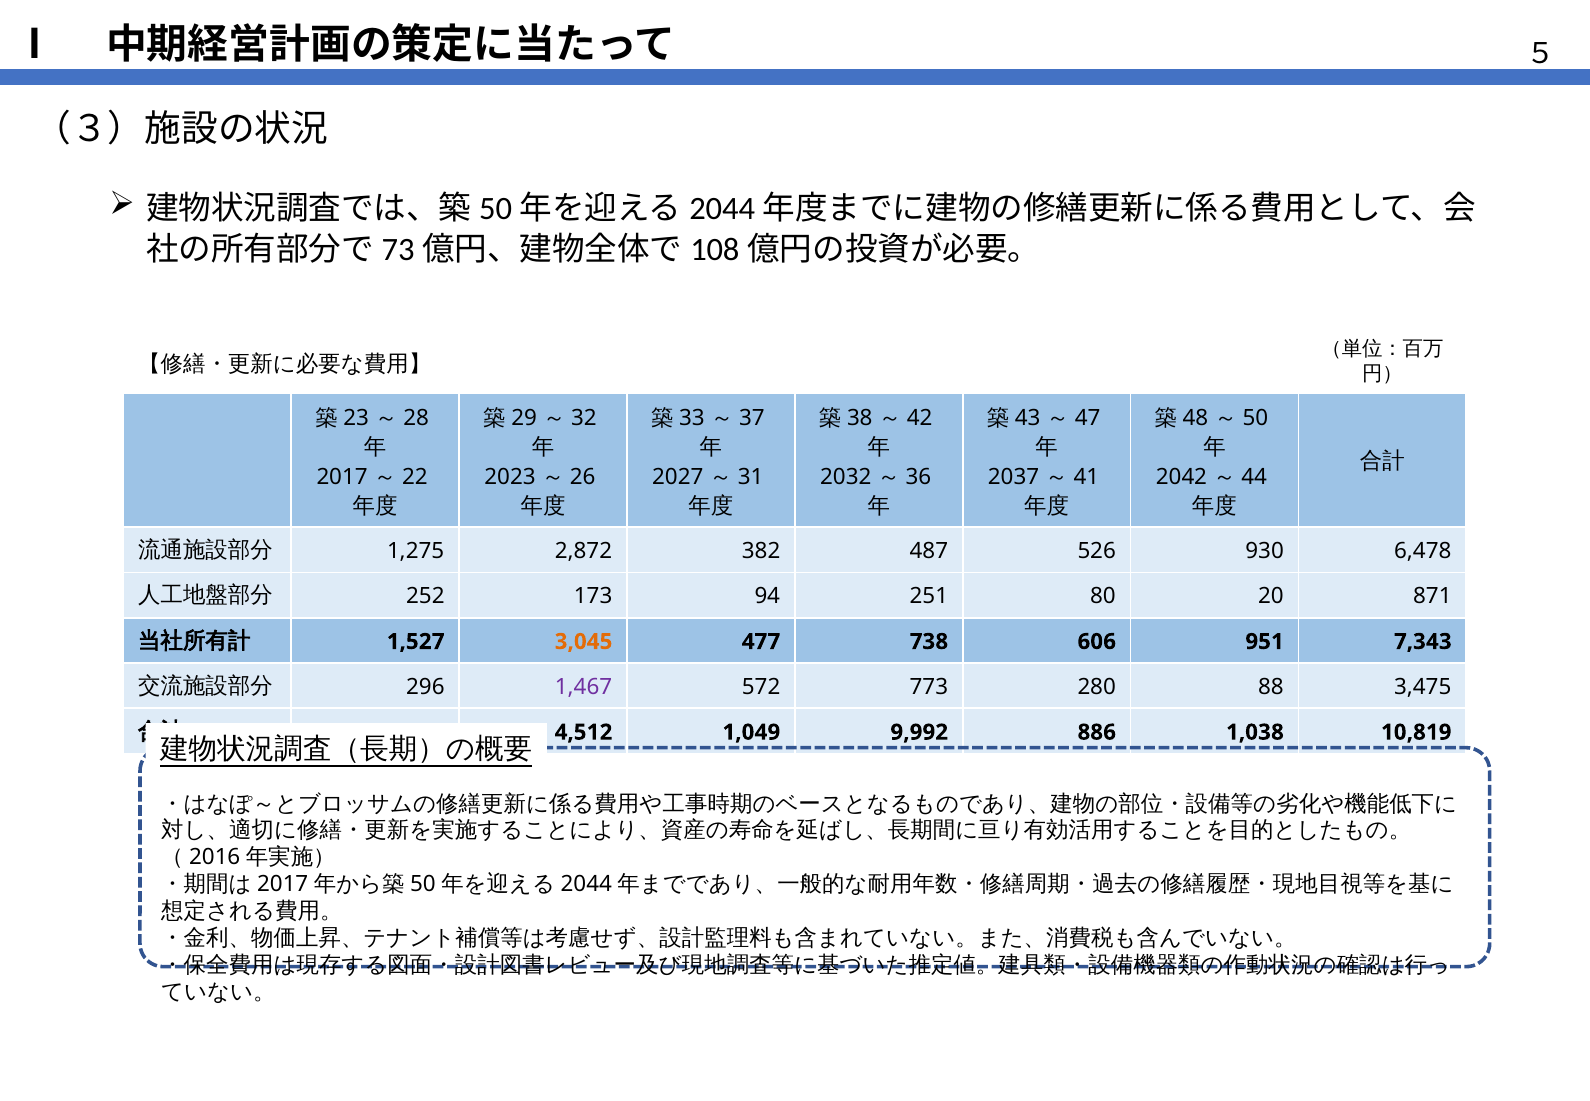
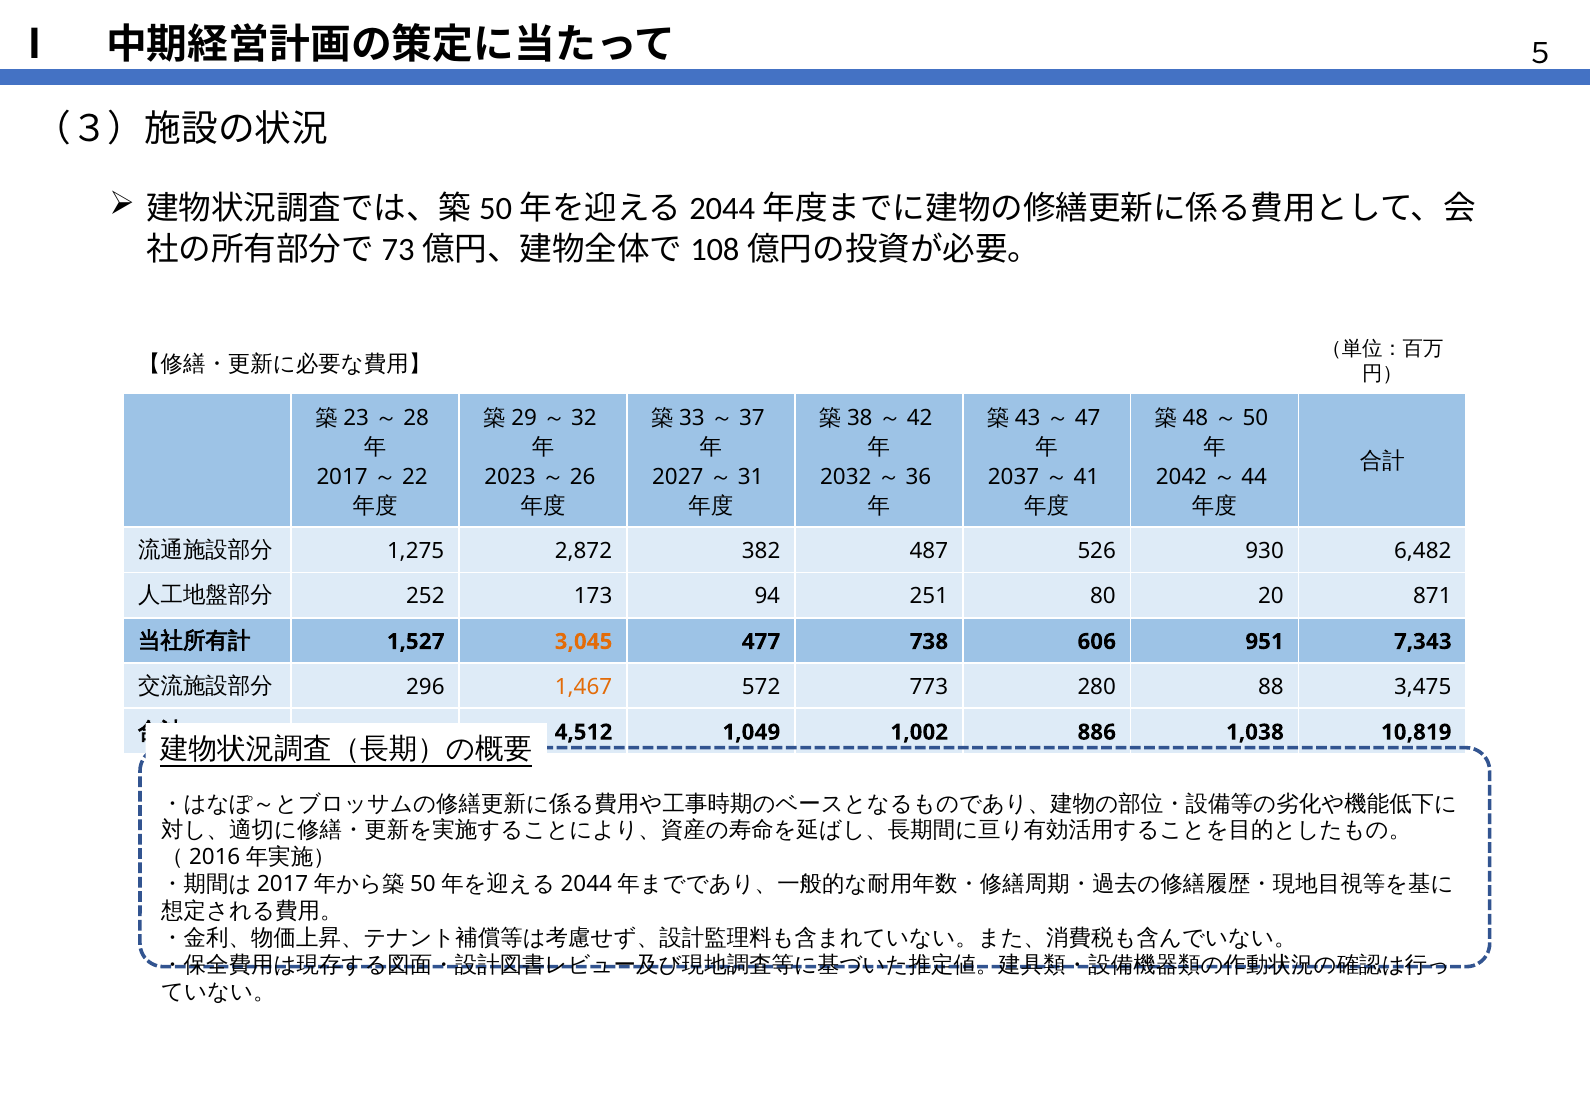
6,478: 6,478 -> 6,482
1,467 colour: purple -> orange
9,992: 9,992 -> 1,002
